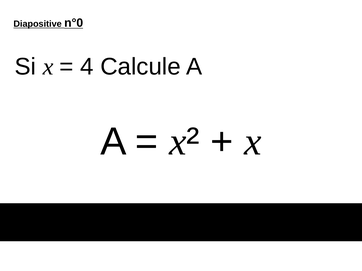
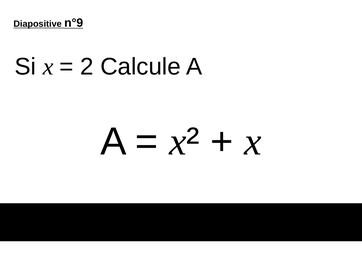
n°0: n°0 -> n°9
4: 4 -> 2
